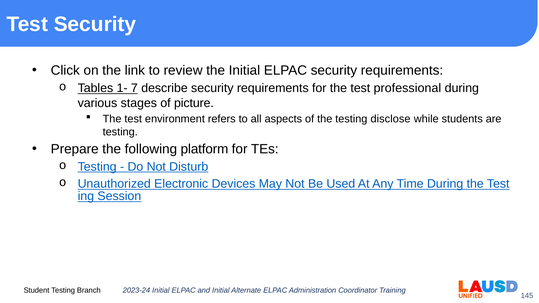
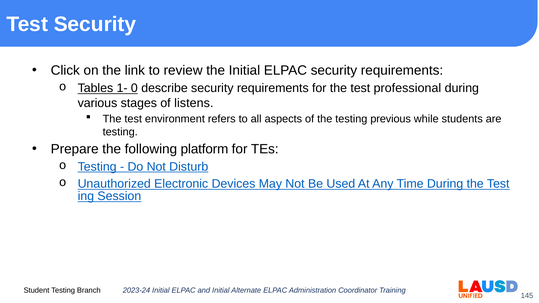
7: 7 -> 0
picture: picture -> listens
disclose: disclose -> previous
